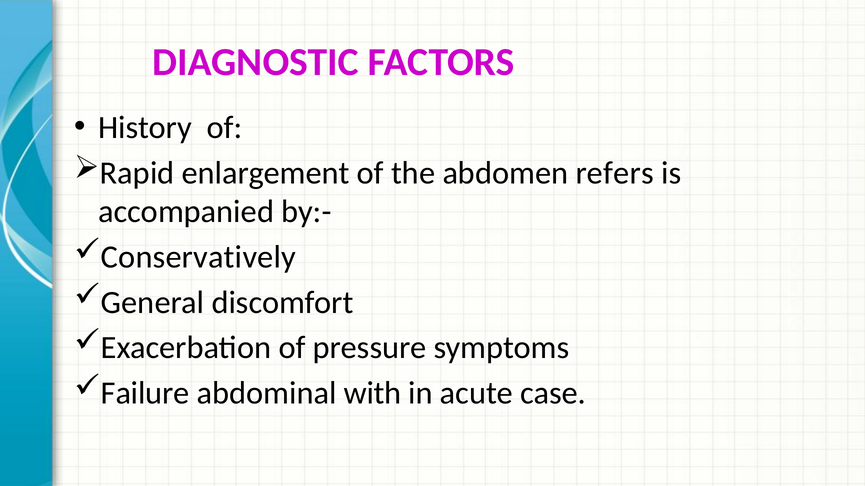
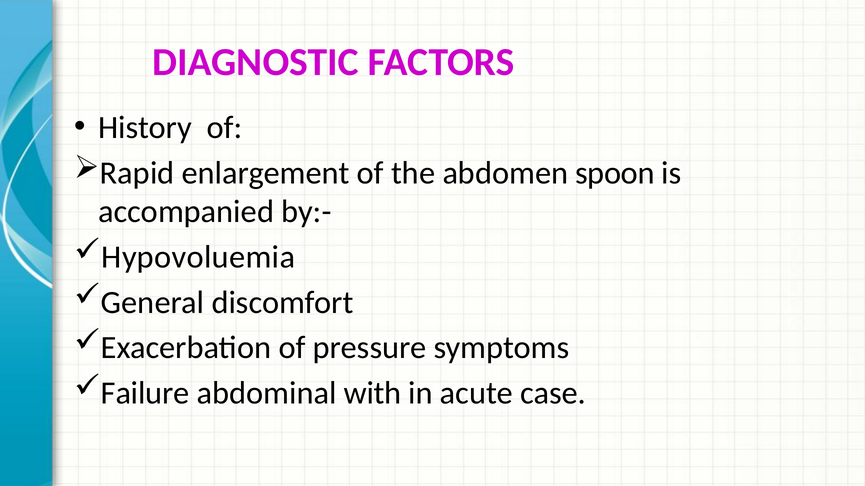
refers: refers -> spoon
Conservatively: Conservatively -> Hypovoluemia
